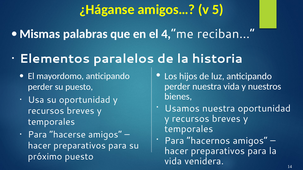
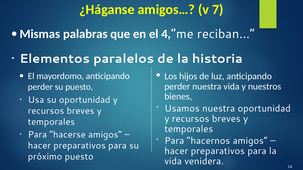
5: 5 -> 7
